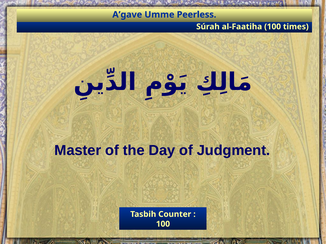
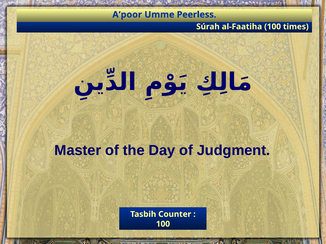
A’gave: A’gave -> A’poor
